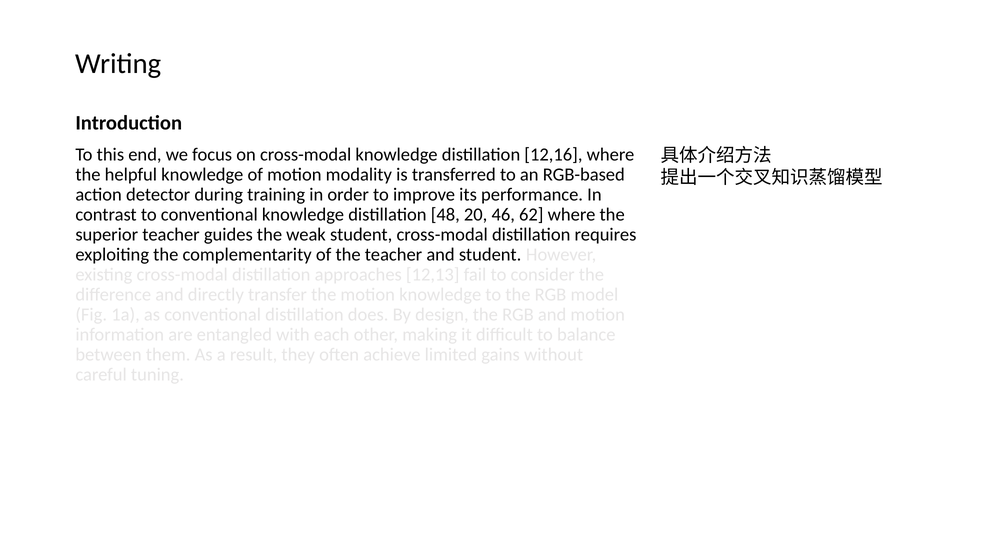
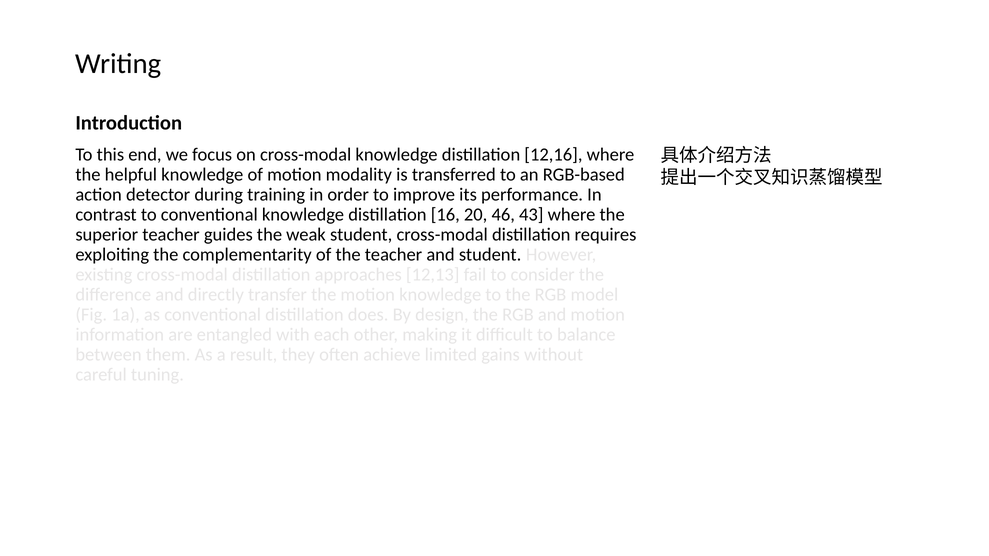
48: 48 -> 16
62: 62 -> 43
